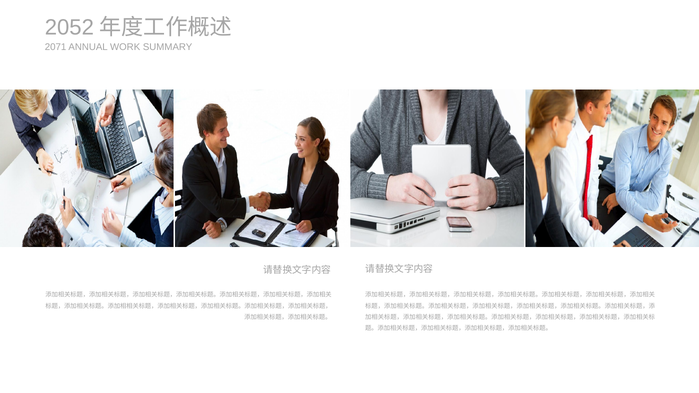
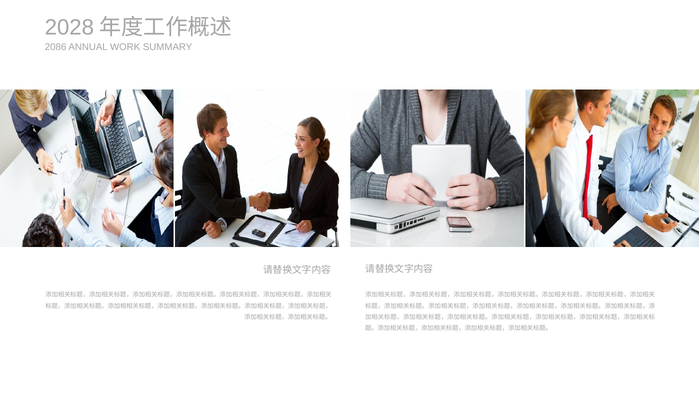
2052: 2052 -> 2028
2071: 2071 -> 2086
